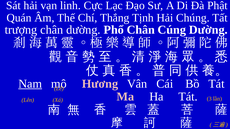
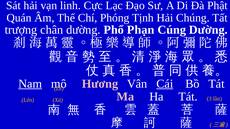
Thắng: Thắng -> Phóng
Phổ Chân: Chân -> Phạn
Cái underline: none -> present
